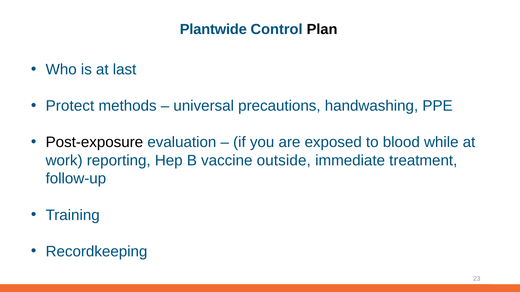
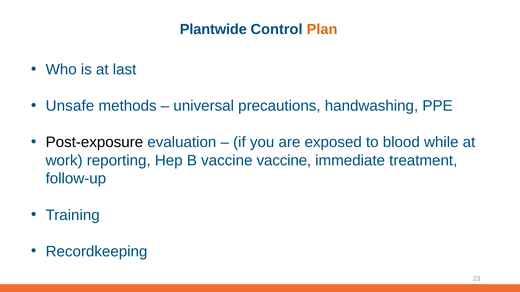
Plan colour: black -> orange
Protect: Protect -> Unsafe
vaccine outside: outside -> vaccine
